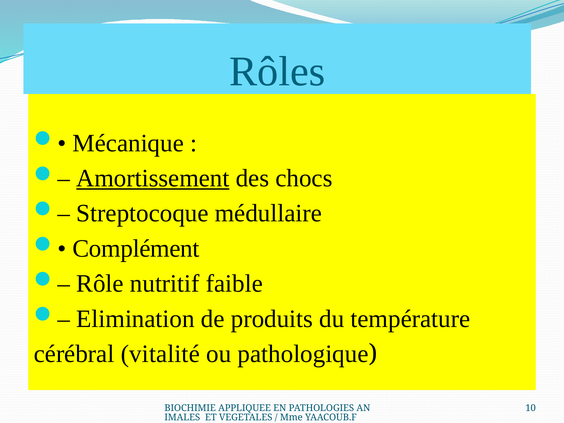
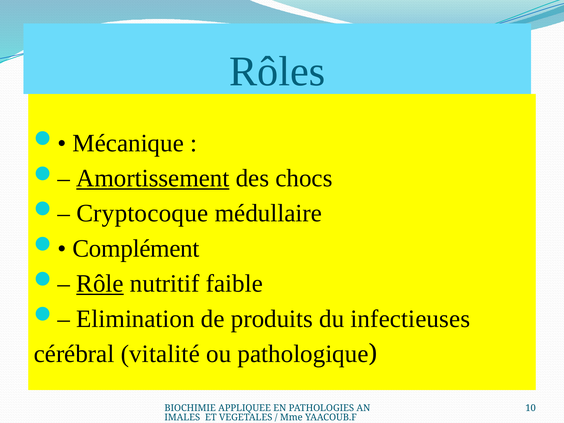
Streptocoque: Streptocoque -> Cryptocoque
Rôle underline: none -> present
température: température -> infectieuses
